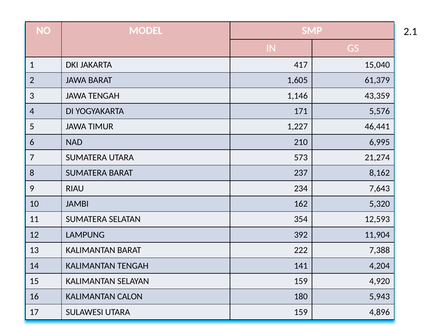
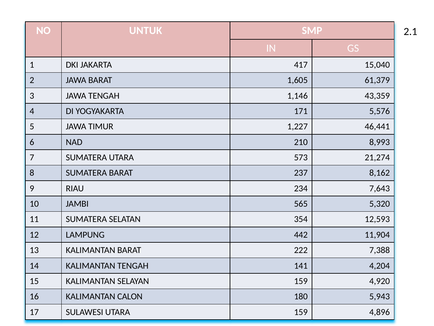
MODEL: MODEL -> UNTUK
6,995: 6,995 -> 8,993
162: 162 -> 565
392: 392 -> 442
